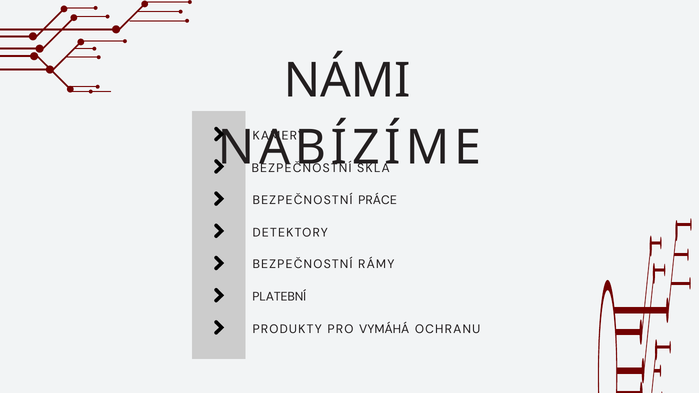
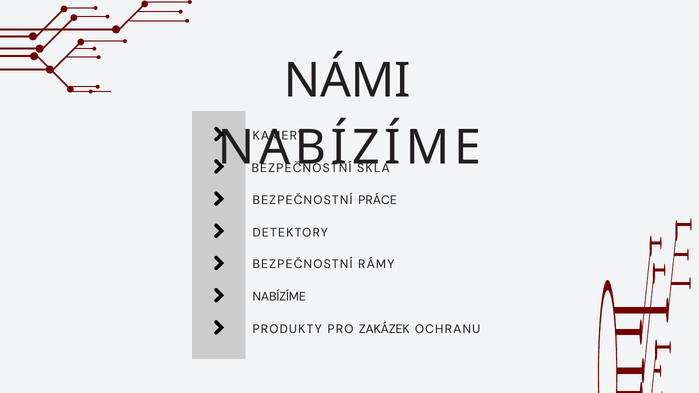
PLATEBNÍ at (279, 297): PLATEBNÍ -> NABÍZÍME
VYMÁHÁ: VYMÁHÁ -> ZAKÁZEK
